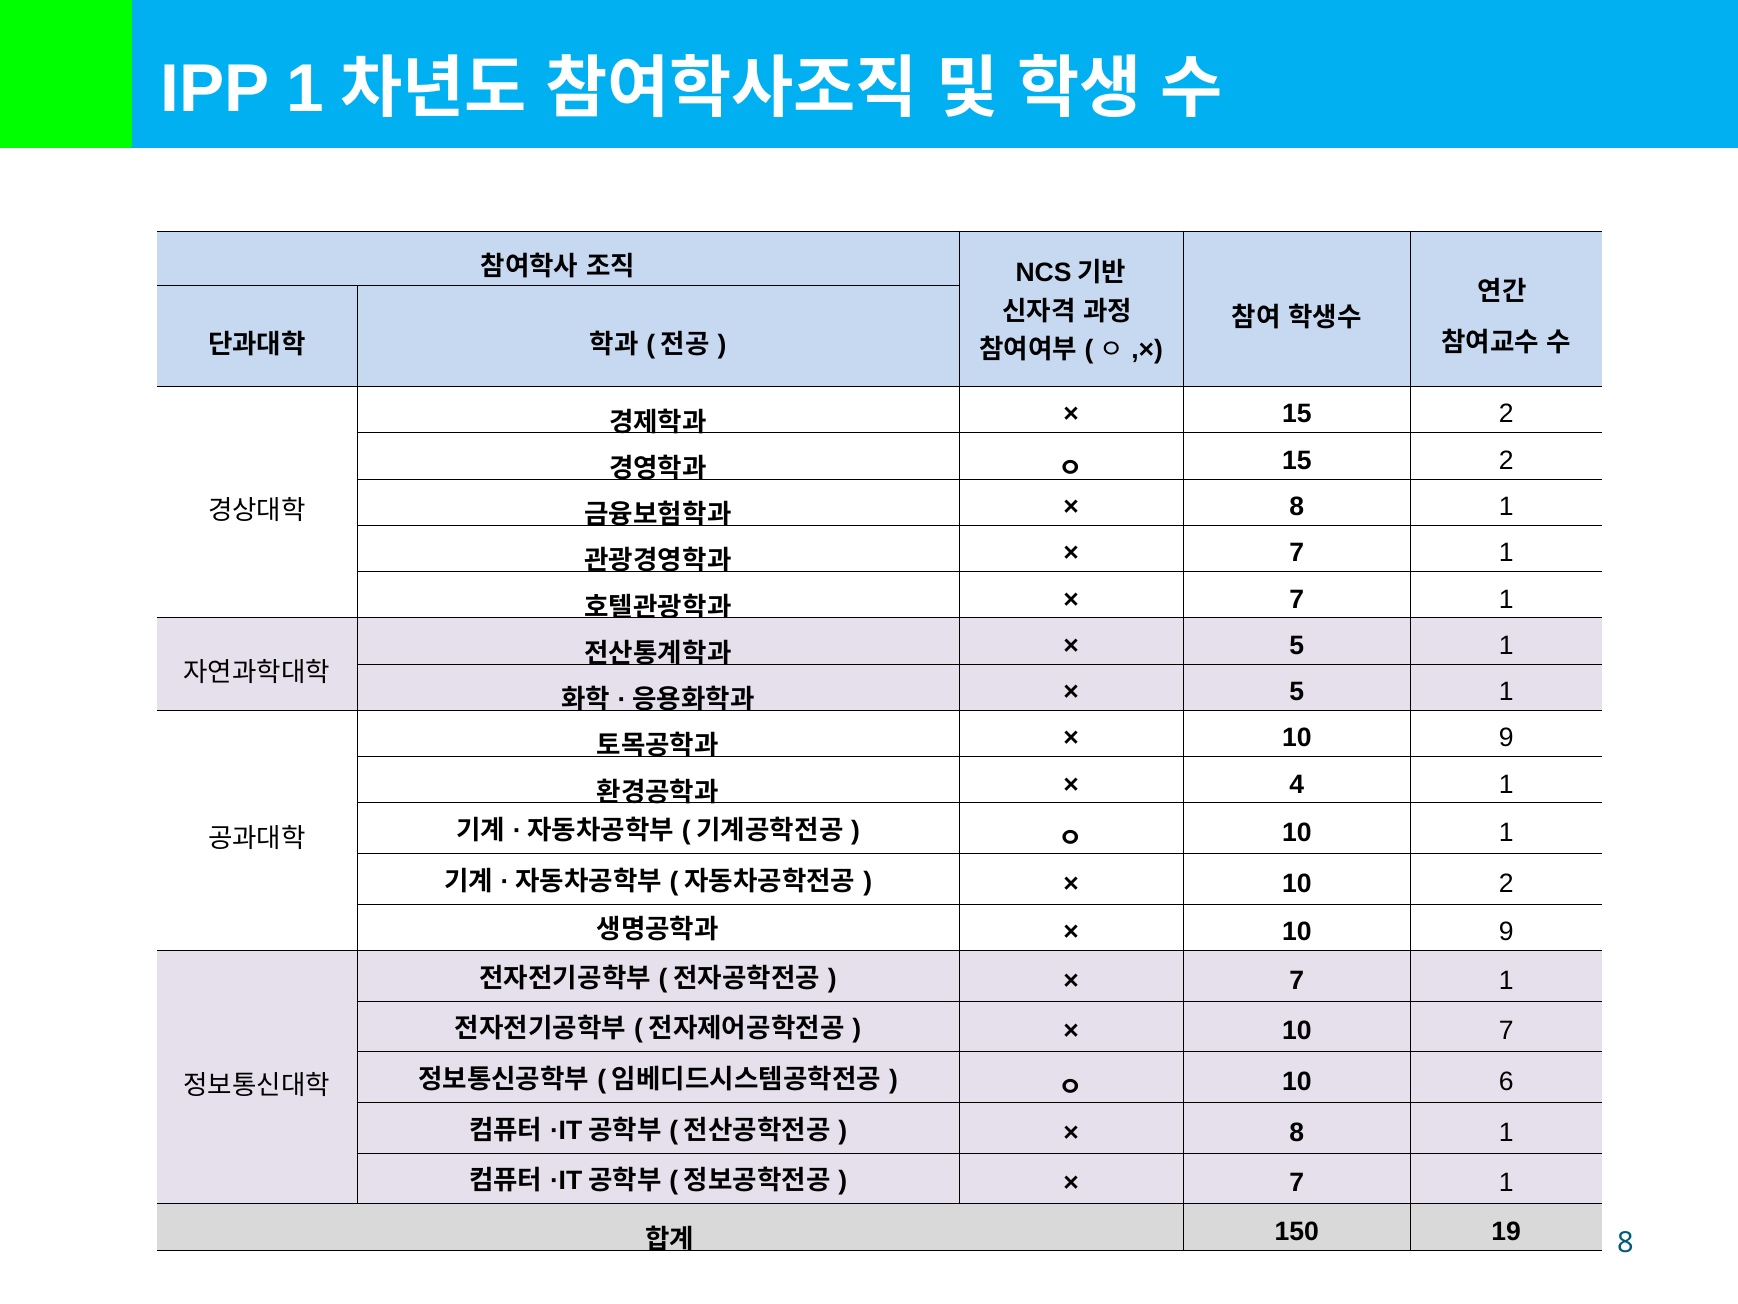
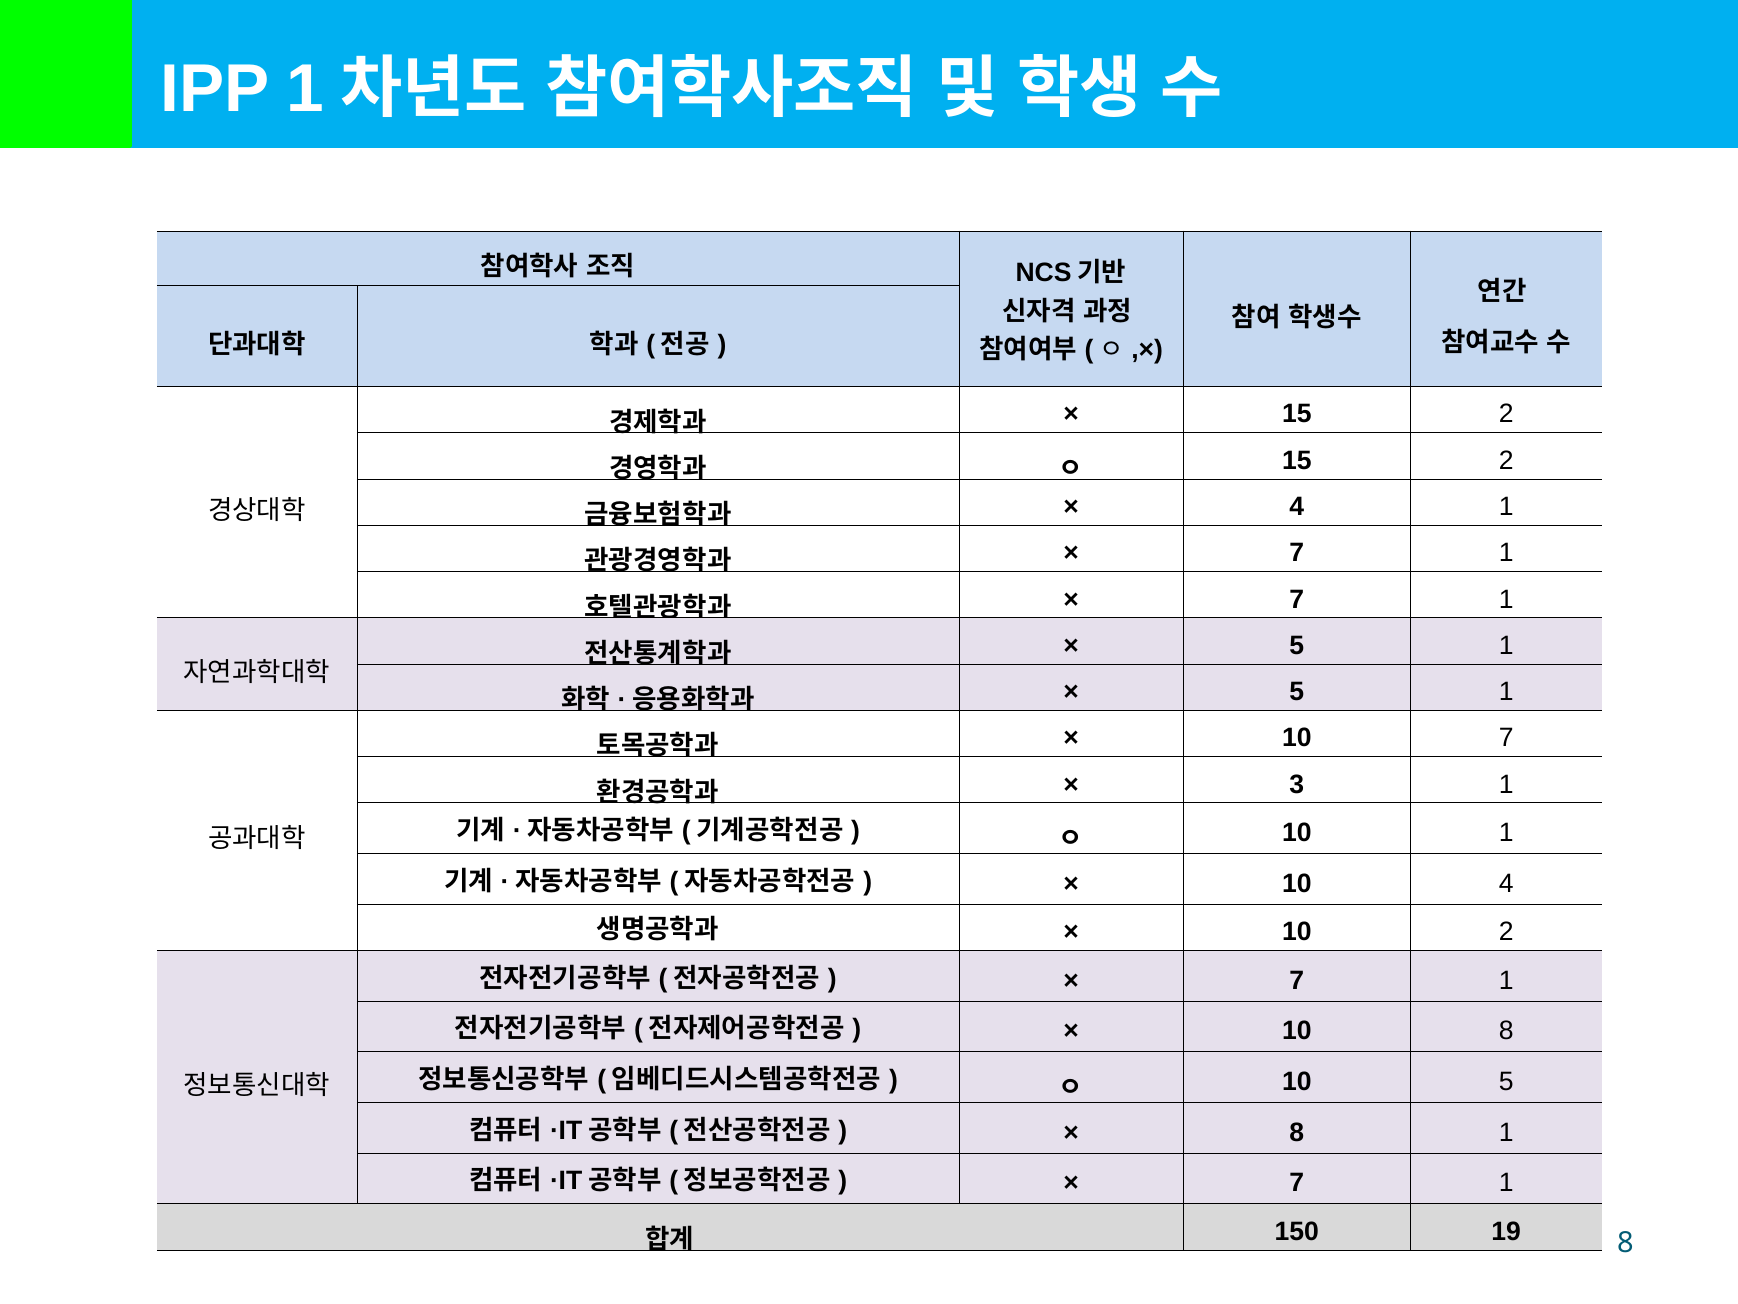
8 at (1297, 507): 8 -> 4
9 at (1506, 738): 9 -> 7
4: 4 -> 3
10 2: 2 -> 4
9 at (1506, 932): 9 -> 2
10 7: 7 -> 8
10 6: 6 -> 5
